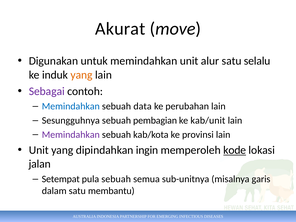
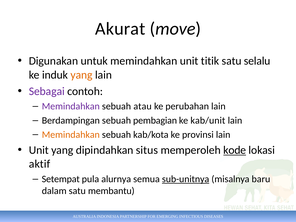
alur: alur -> titik
Memindahkan at (71, 106) colour: blue -> purple
data: data -> atau
Sesungguhnya: Sesungguhnya -> Berdampingan
Memindahkan at (71, 135) colour: purple -> orange
ingin: ingin -> situs
jalan: jalan -> aktif
pula sebuah: sebuah -> alurnya
sub-unitnya underline: none -> present
garis: garis -> baru
